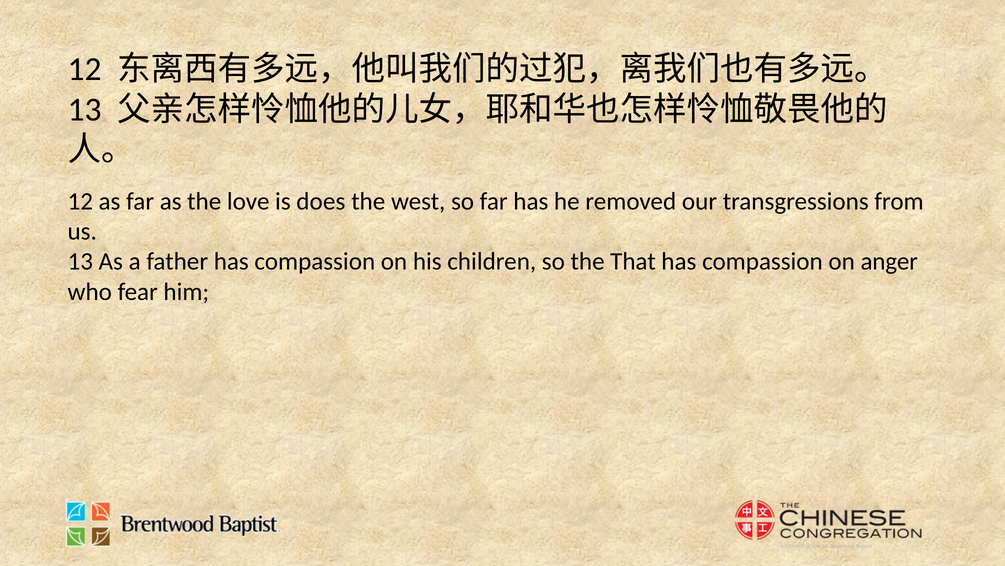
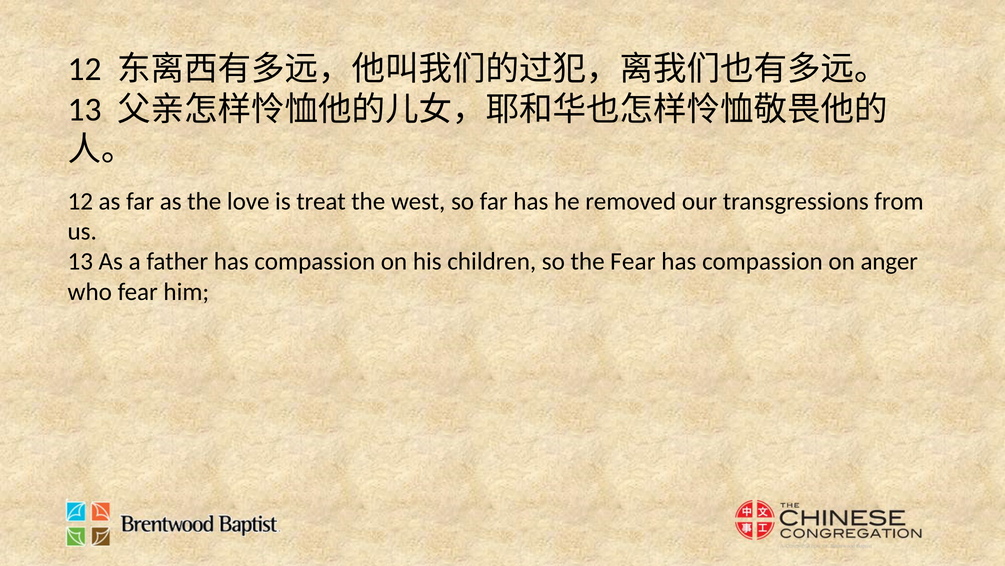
does: does -> treat
the That: That -> Fear
